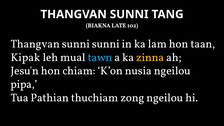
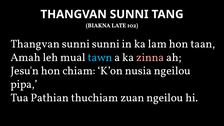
Kipak: Kipak -> Amah
zinna colour: yellow -> pink
zong: zong -> zuan
